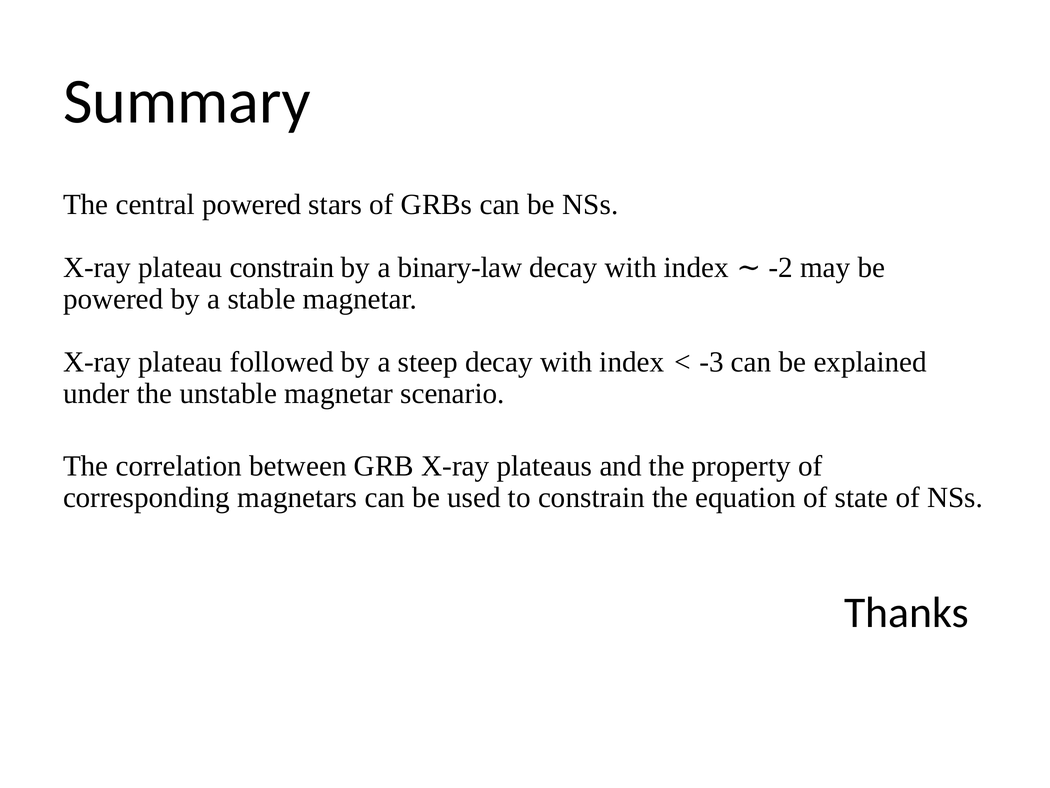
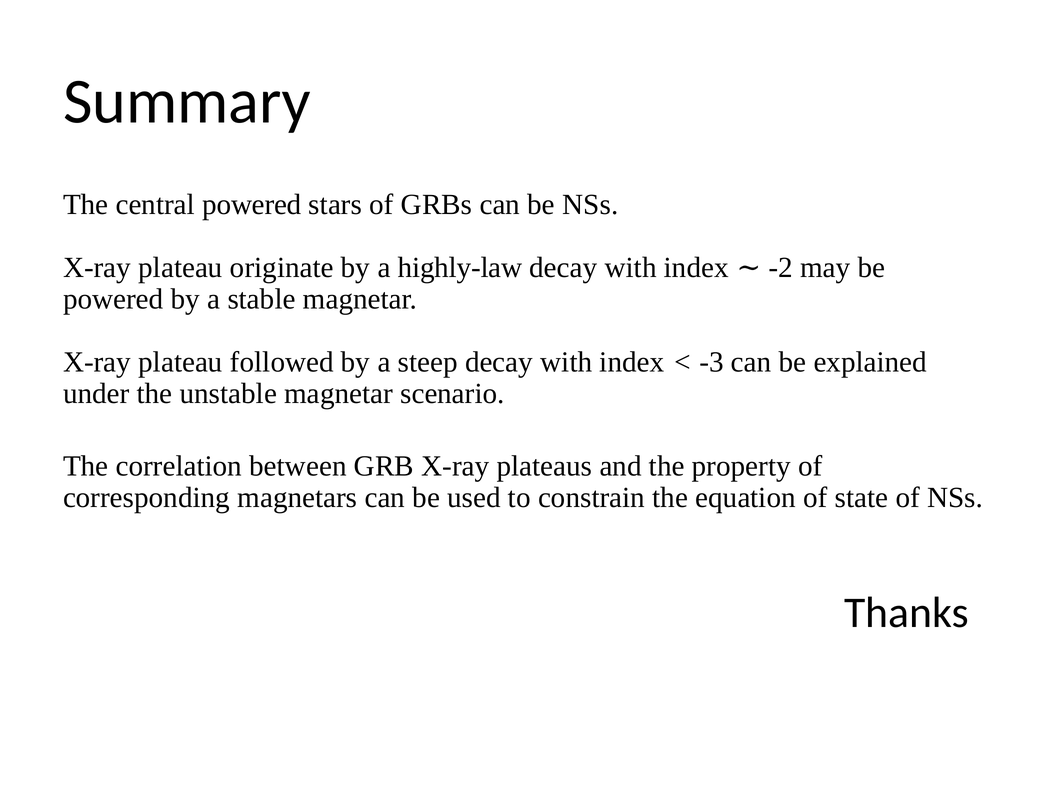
plateau constrain: constrain -> originate
binary-law: binary-law -> highly-law
